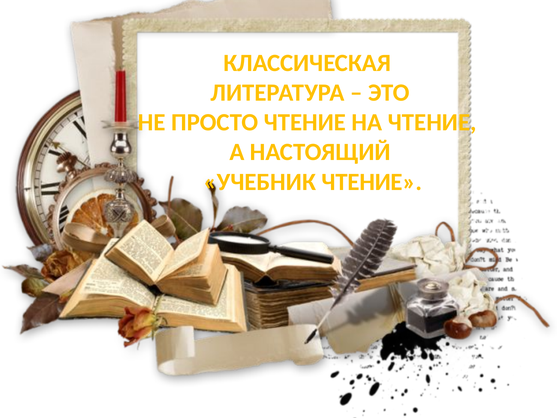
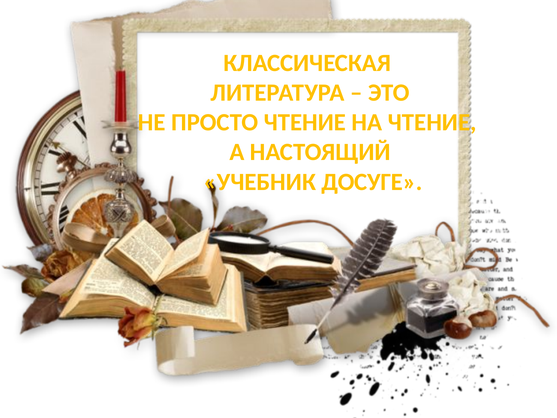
УЧЕБНИК ЧТЕНИЕ: ЧТЕНИЕ -> ДОСУГЕ
